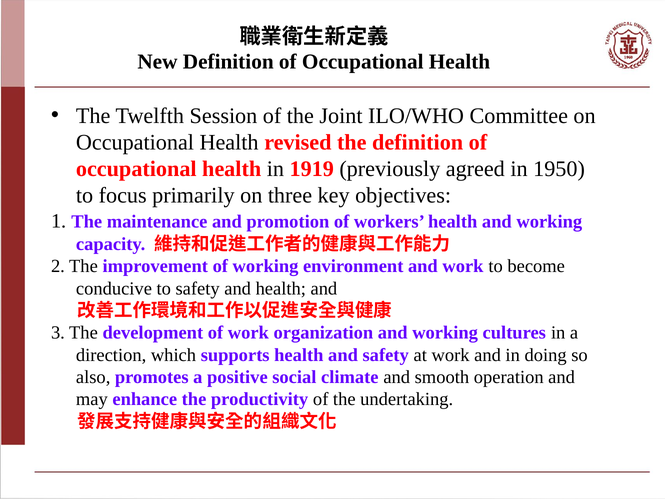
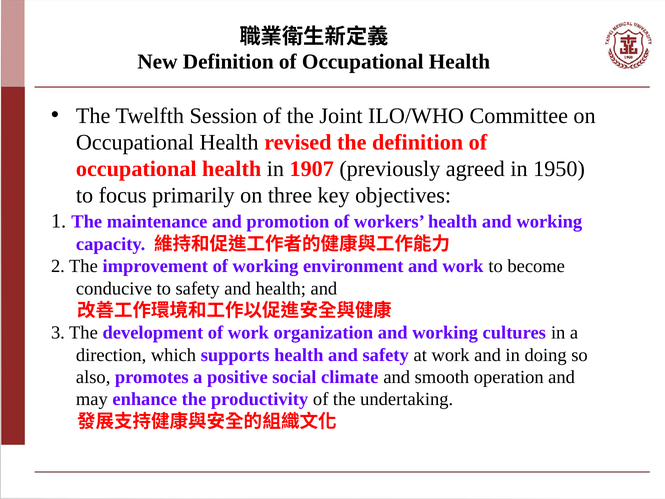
1919: 1919 -> 1907
